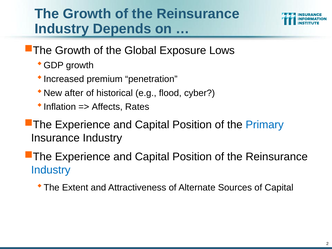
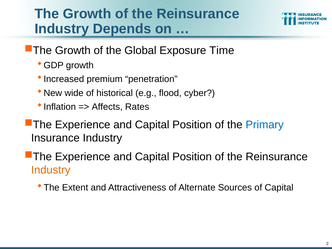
Lows: Lows -> Time
after: after -> wide
Industry at (51, 170) colour: blue -> orange
